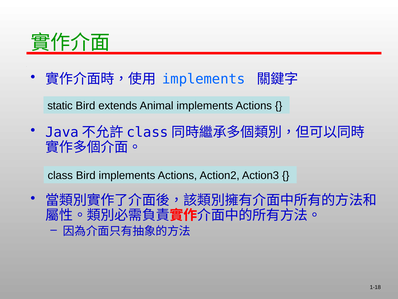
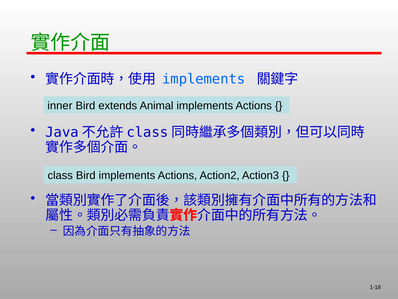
static: static -> inner
